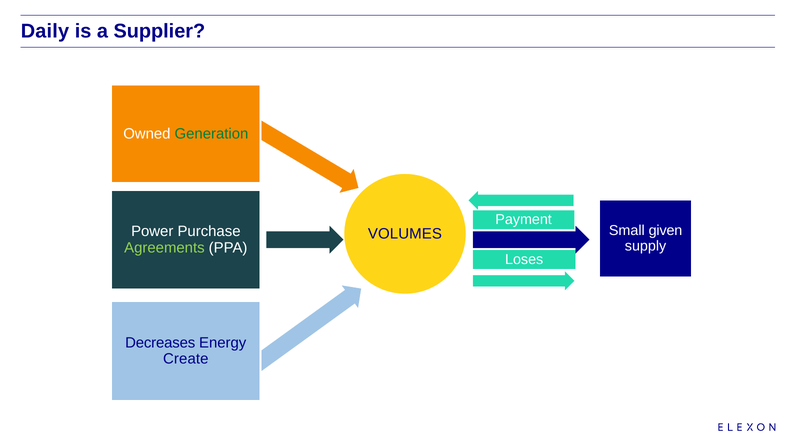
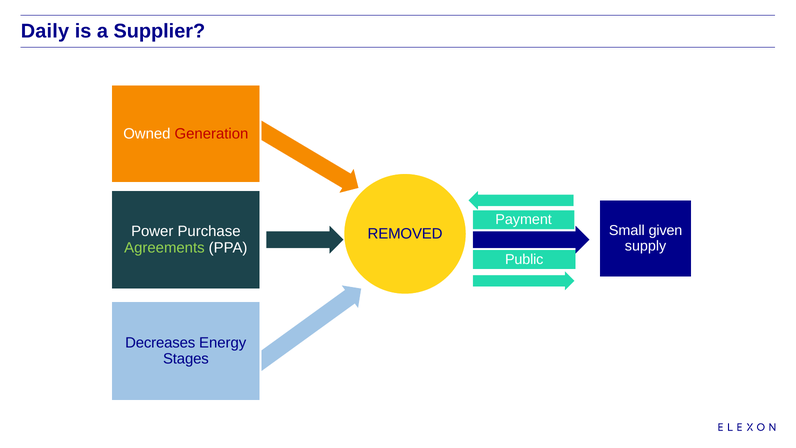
Generation colour: green -> red
VOLUMES: VOLUMES -> REMOVED
Loses: Loses -> Public
Create: Create -> Stages
